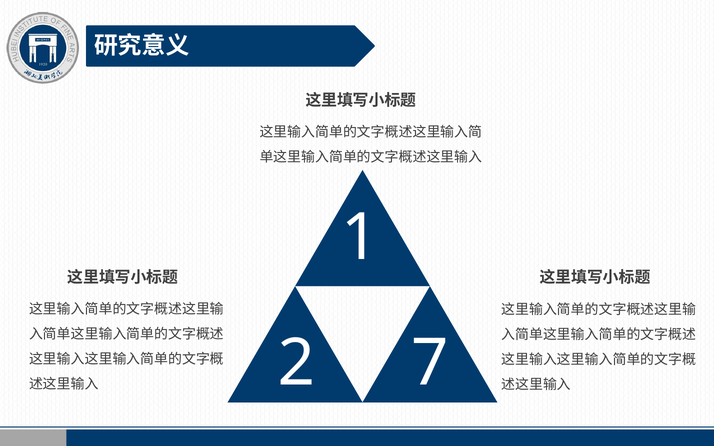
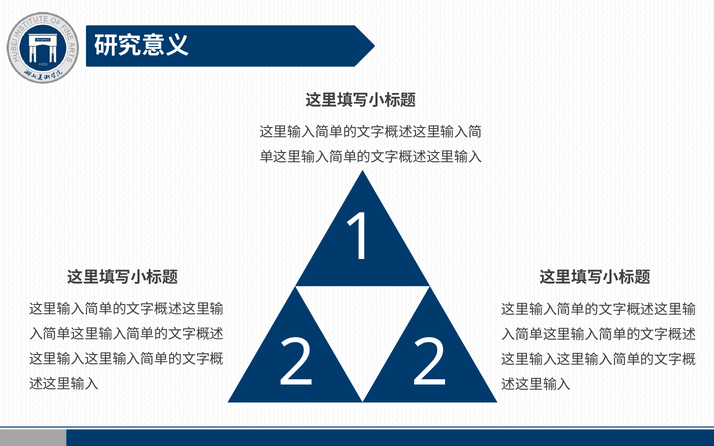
2 7: 7 -> 2
